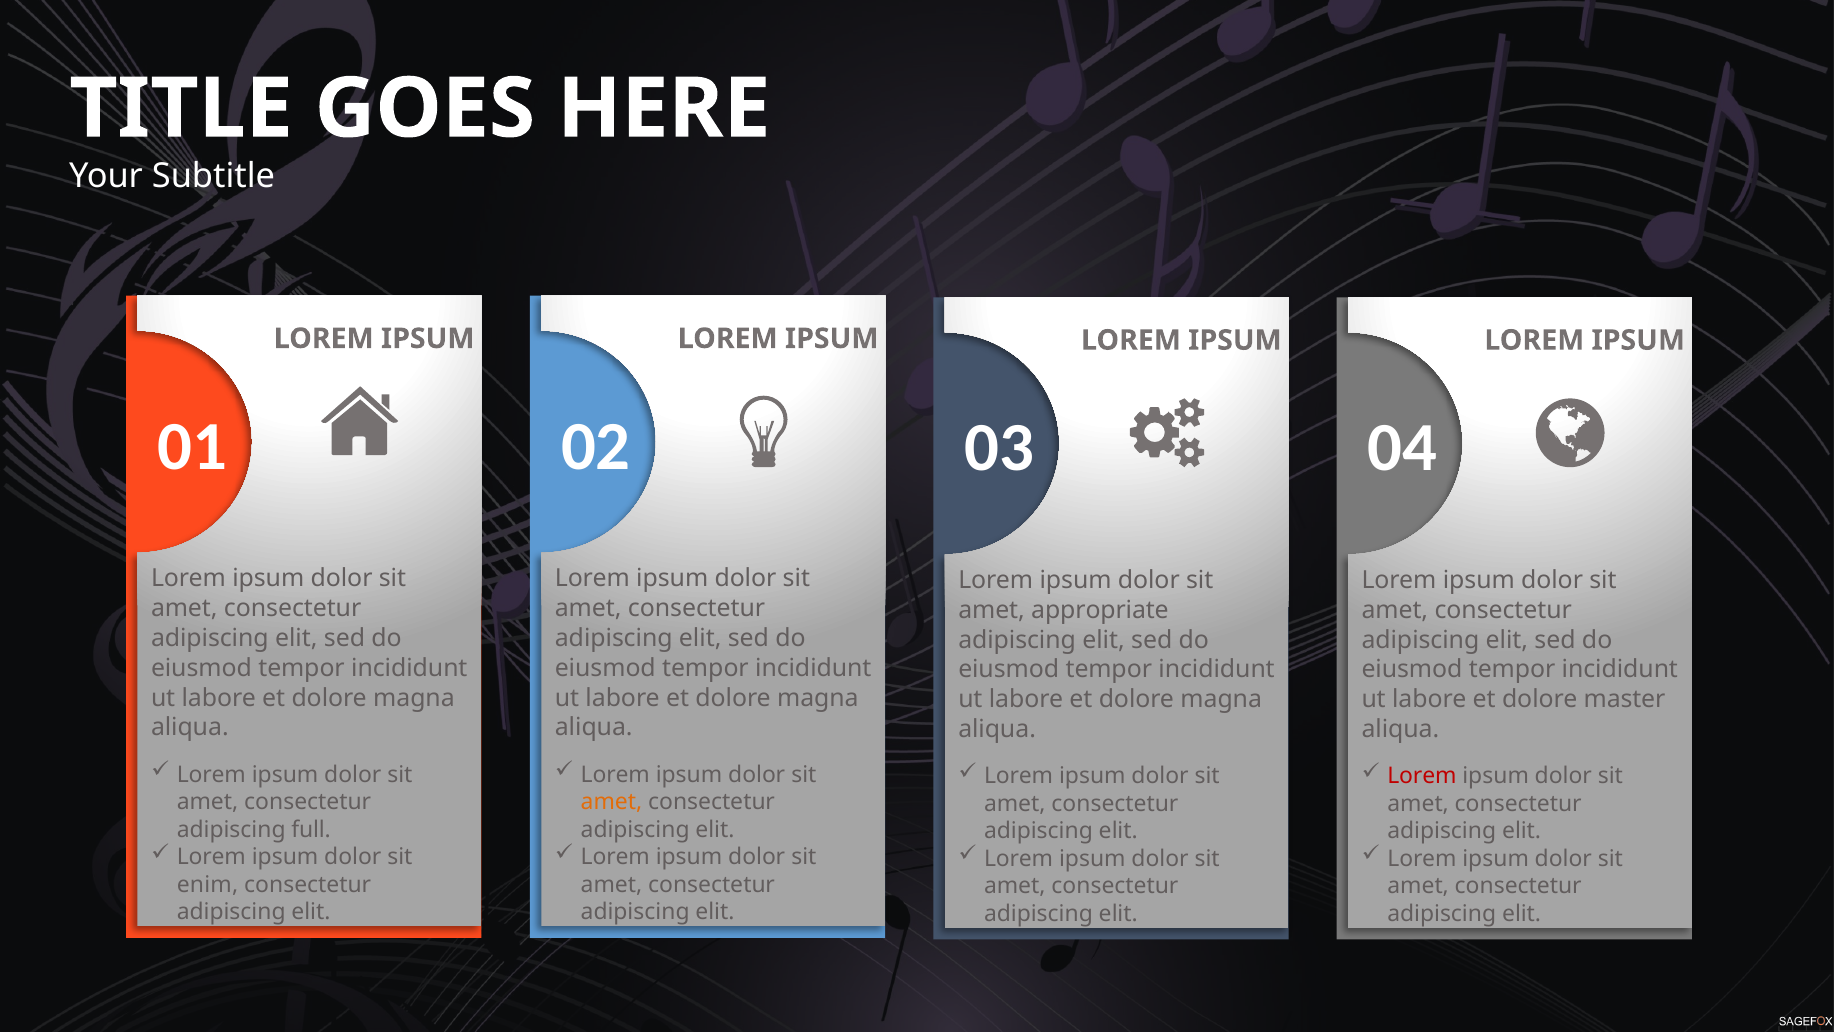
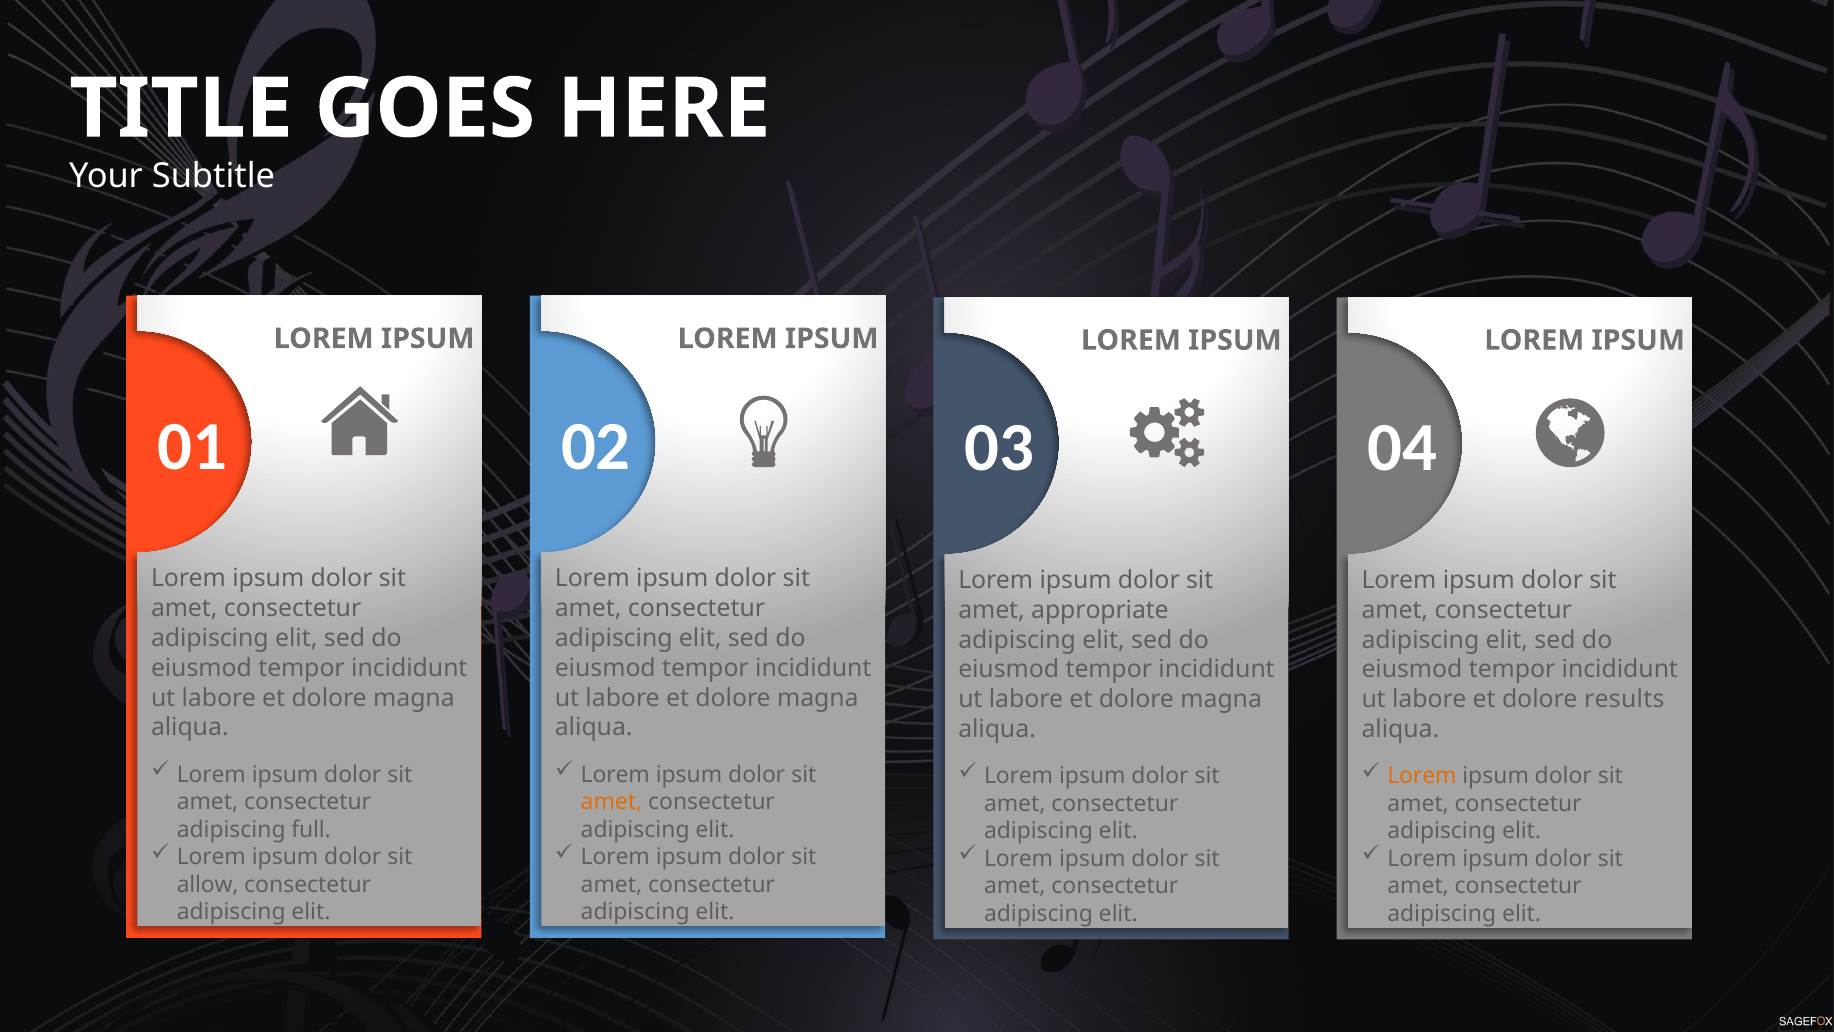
master: master -> results
Lorem at (1422, 776) colour: red -> orange
enim: enim -> allow
